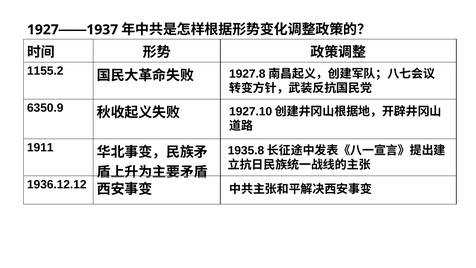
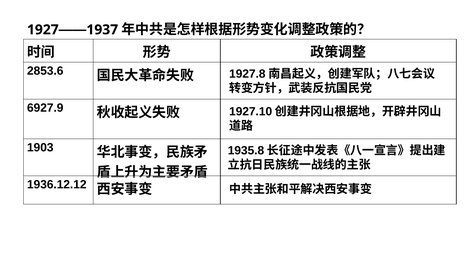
1155.2: 1155.2 -> 2853.6
6350.9: 6350.9 -> 6927.9
1911: 1911 -> 1903
